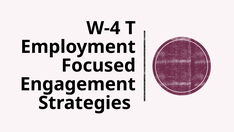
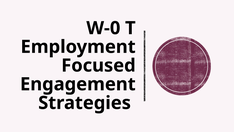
W-4: W-4 -> W-0
